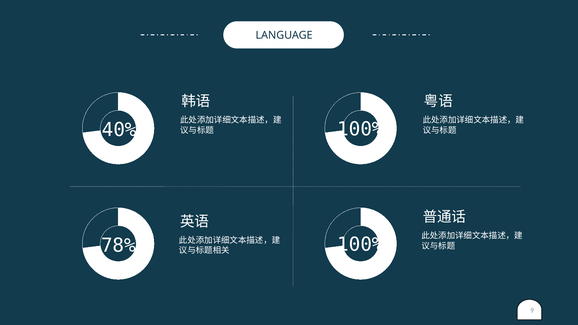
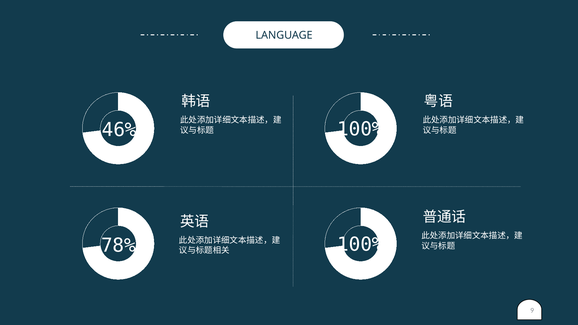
40%: 40% -> 46%
